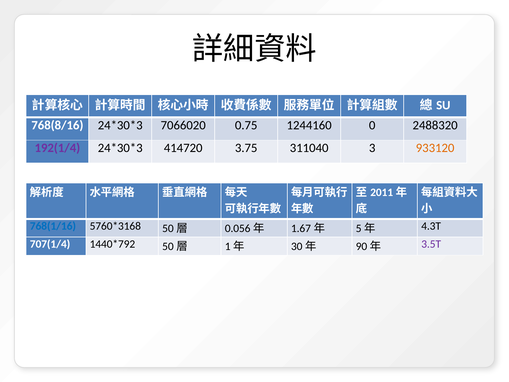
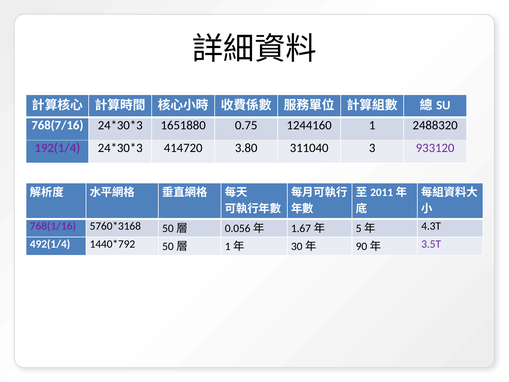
768(8/16: 768(8/16 -> 768(7/16
7066020: 7066020 -> 1651880
0: 0 -> 1
3.75: 3.75 -> 3.80
933120 colour: orange -> purple
768(1/16 colour: blue -> purple
707(1/4: 707(1/4 -> 492(1/4
